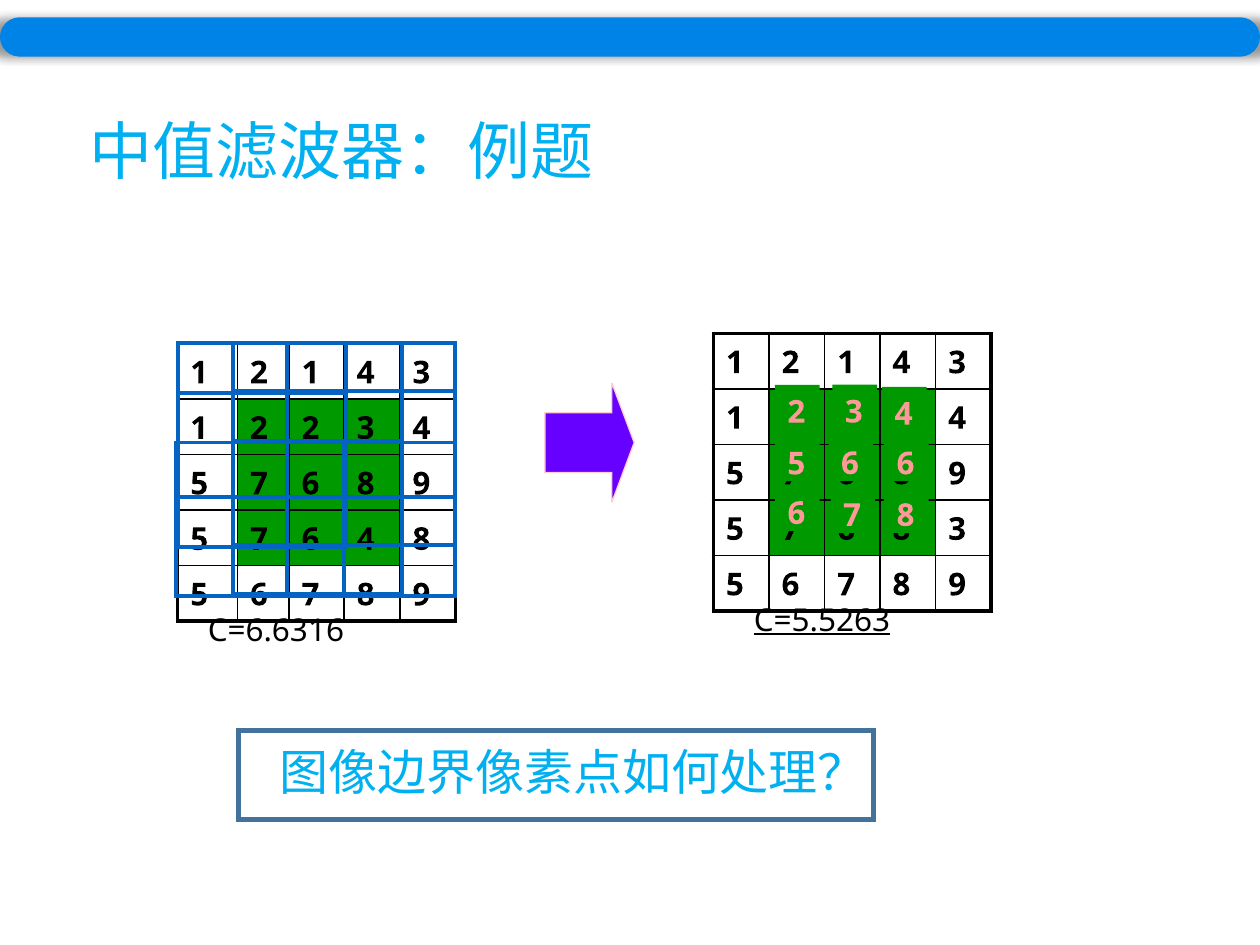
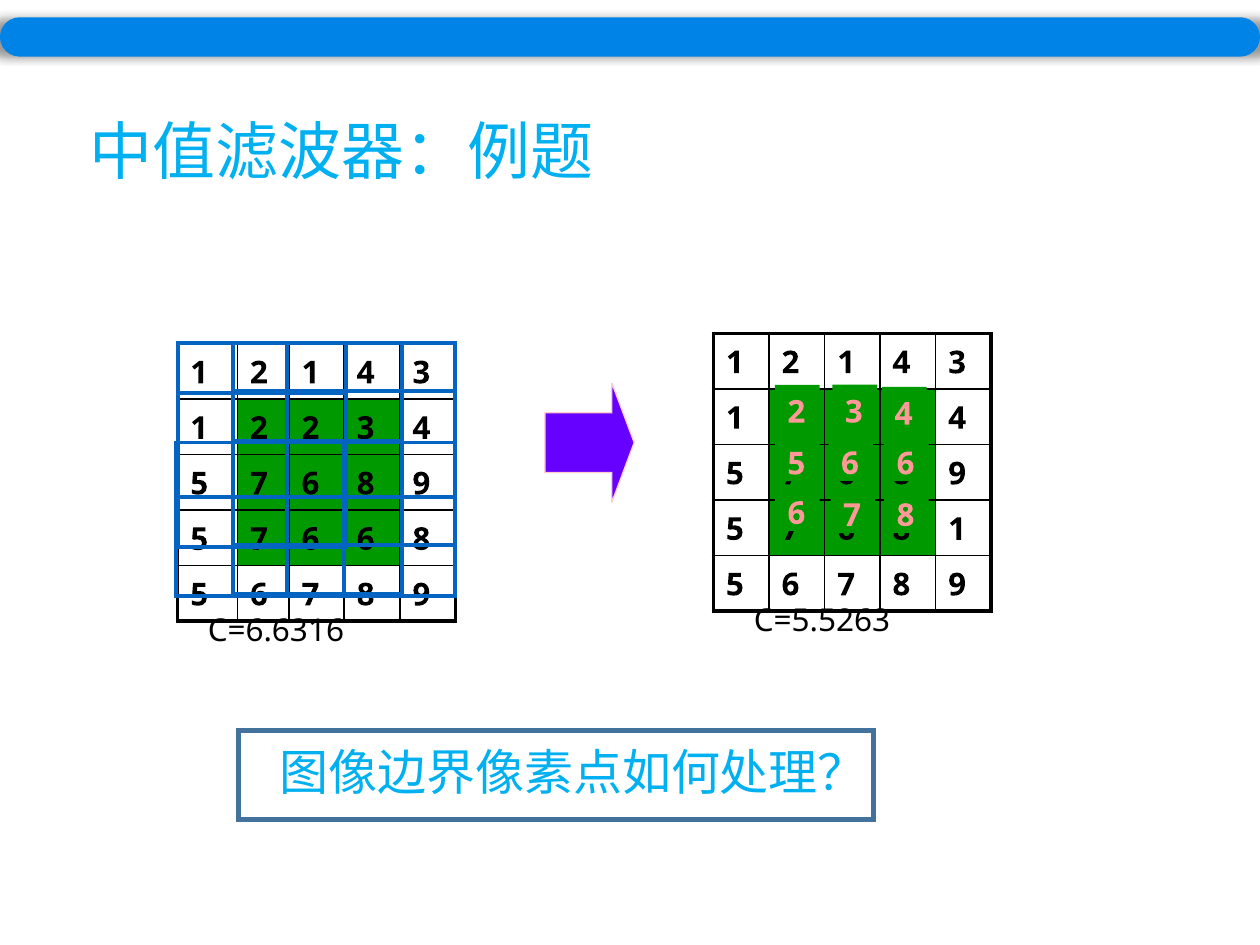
3 at (957, 529): 3 -> 1
7 6 4: 4 -> 6
C=5.5263 underline: present -> none
